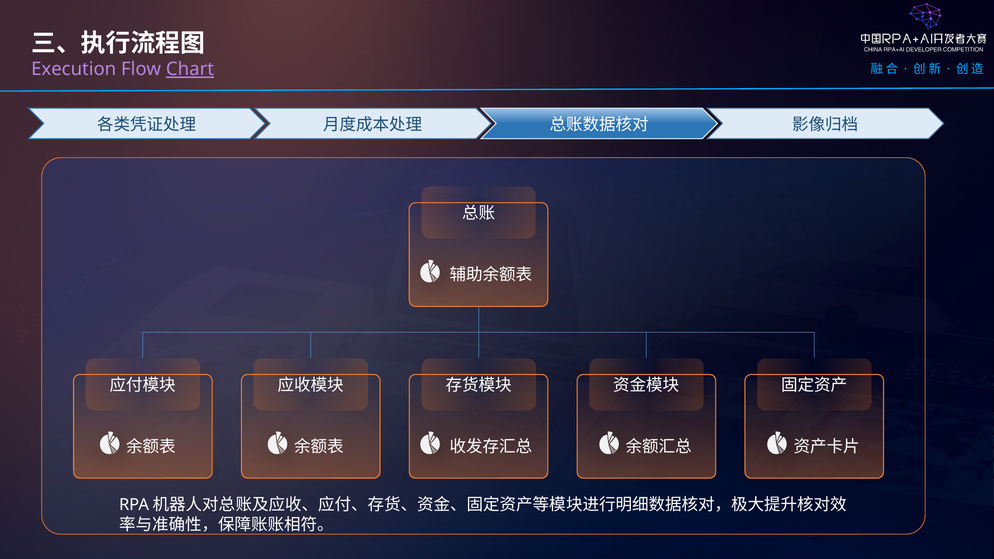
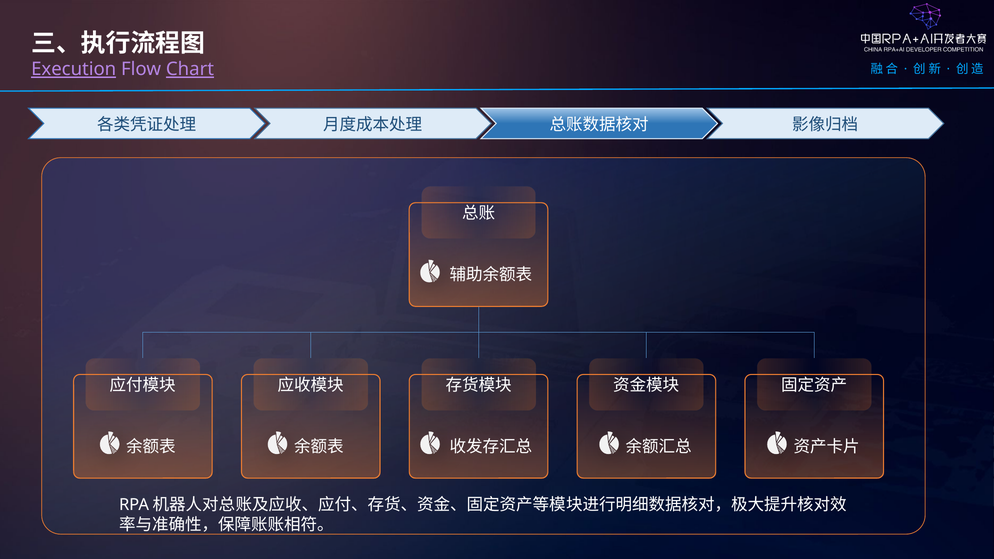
Execution underline: none -> present
